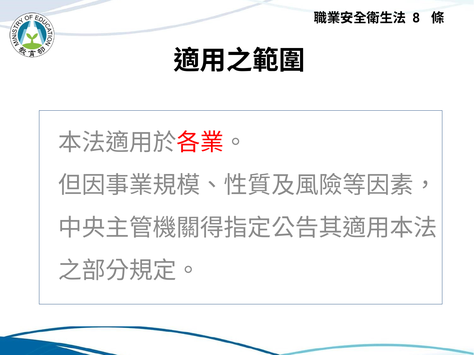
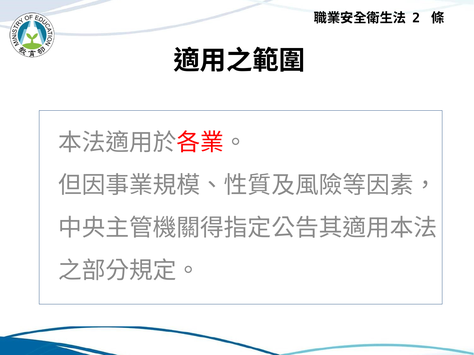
8: 8 -> 2
